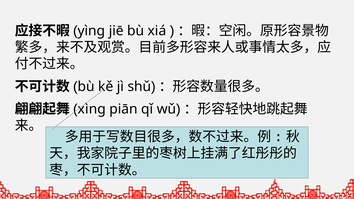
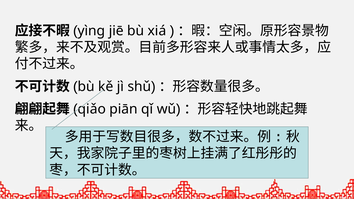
xìng: xìng -> qiǎo
